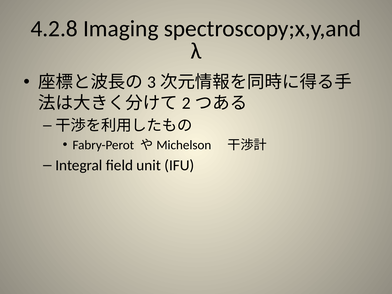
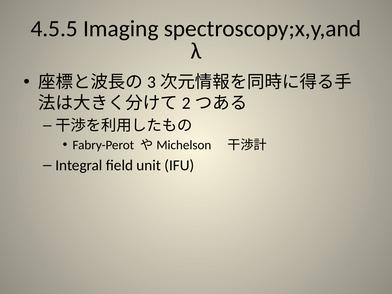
4.2.8: 4.2.8 -> 4.5.5
